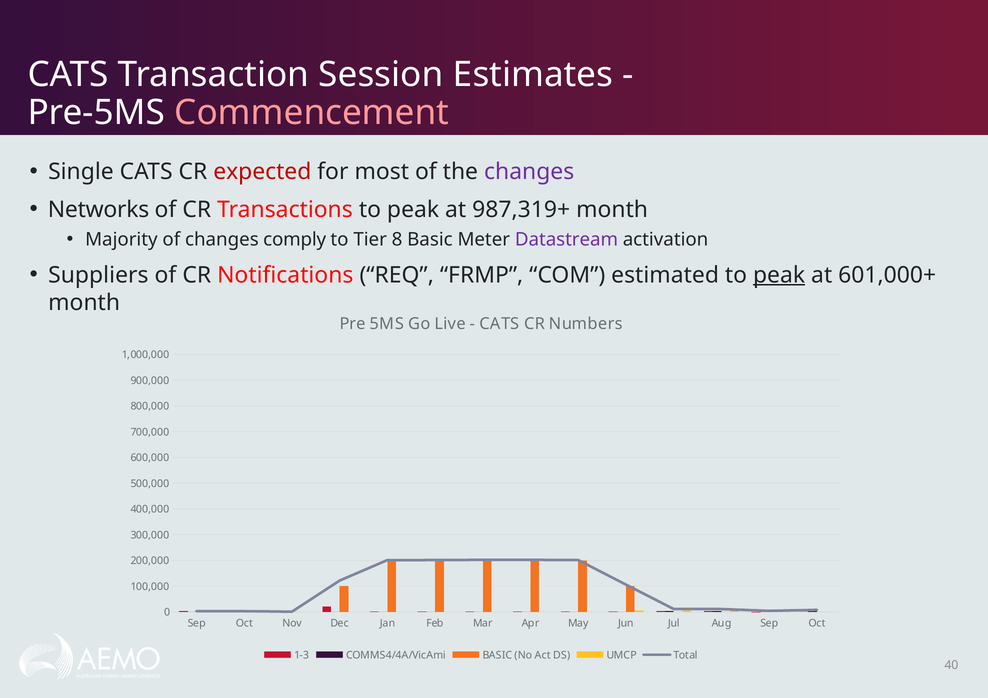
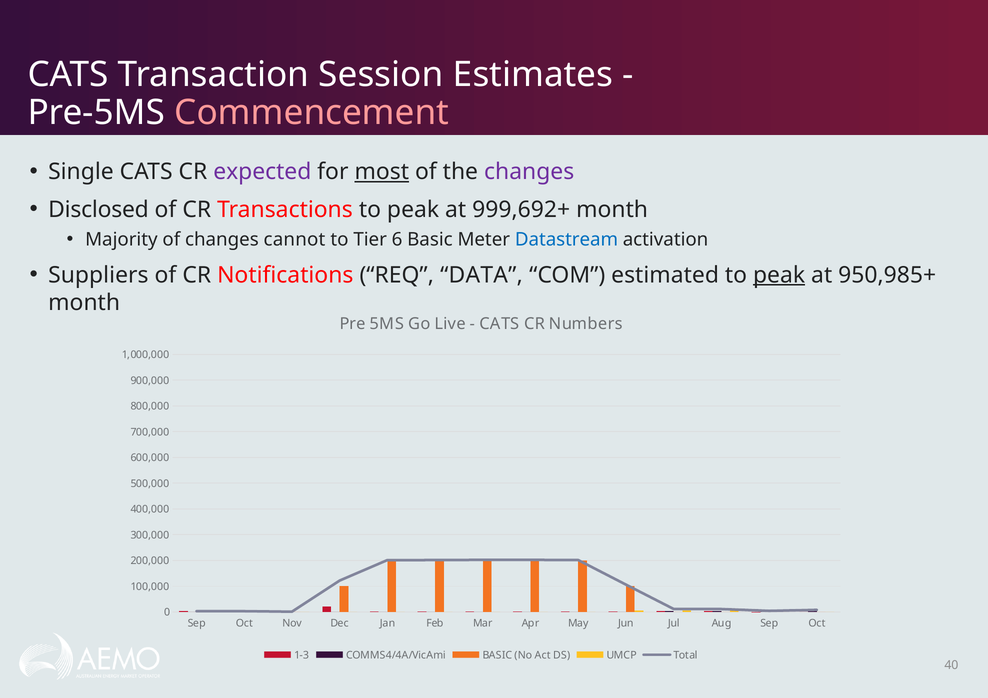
expected colour: red -> purple
most underline: none -> present
Networks: Networks -> Disclosed
987,319+: 987,319+ -> 999,692+
comply: comply -> cannot
8: 8 -> 6
Datastream colour: purple -> blue
FRMP: FRMP -> DATA
601,000+: 601,000+ -> 950,985+
